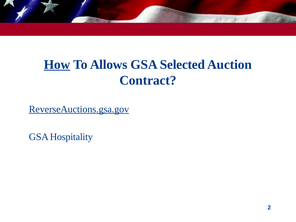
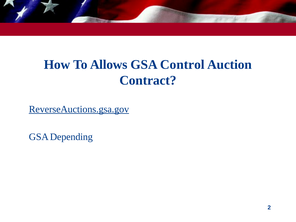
How underline: present -> none
Selected: Selected -> Control
Hospitality: Hospitality -> Depending
